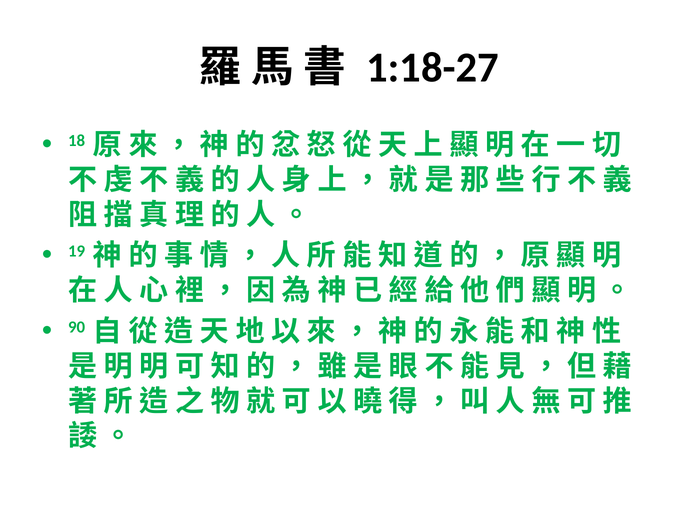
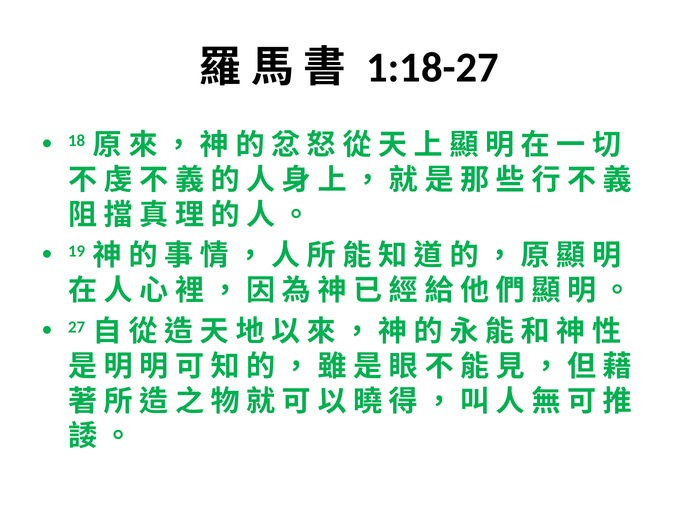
90: 90 -> 27
